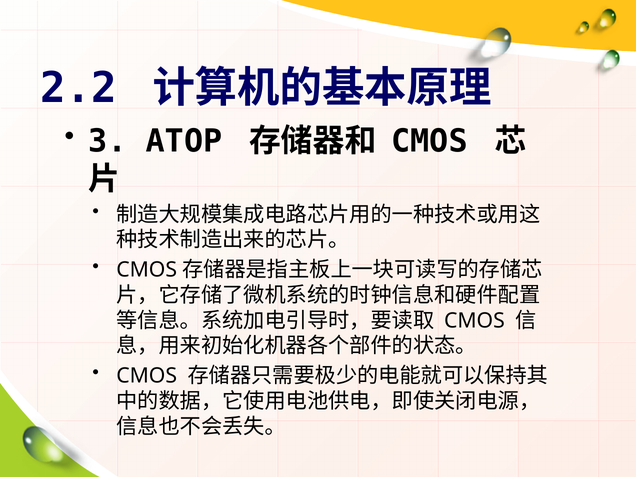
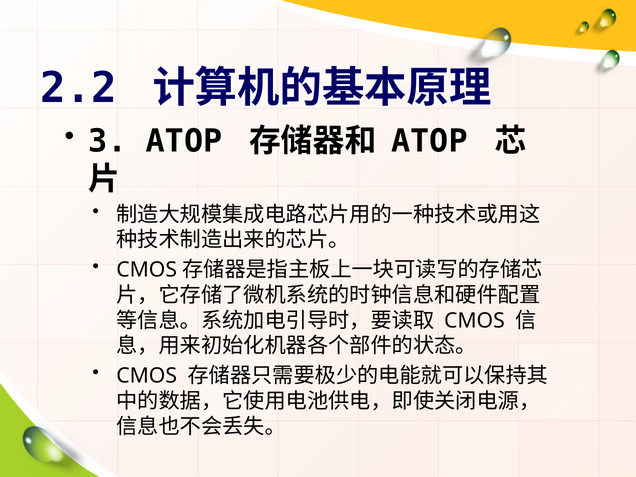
CMOS at (429, 141): CMOS -> ATOP
